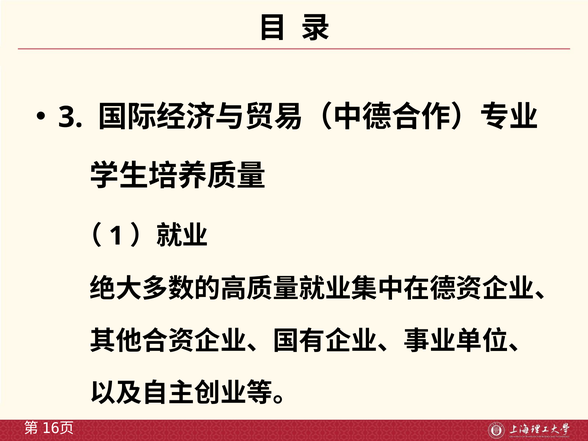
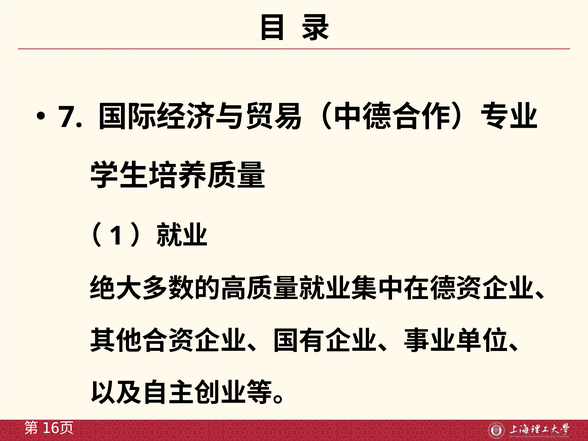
3: 3 -> 7
